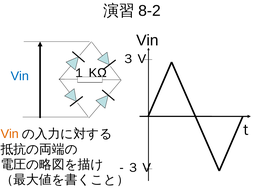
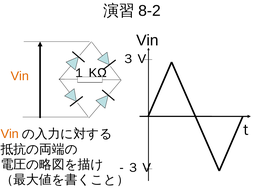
Vin at (20, 76) colour: blue -> orange
